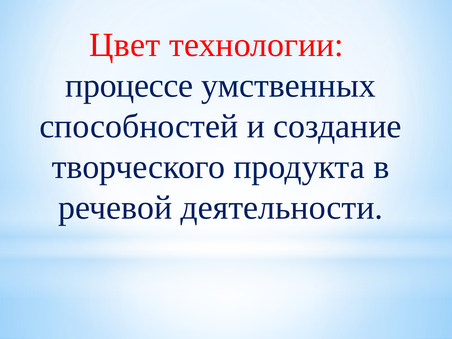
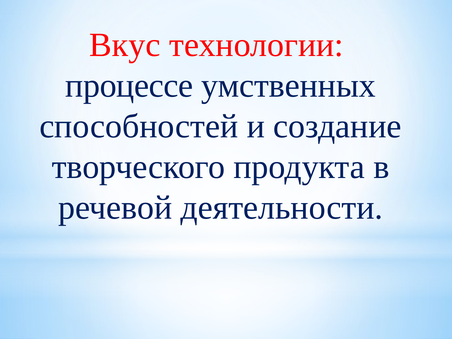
Цвет: Цвет -> Вкус
